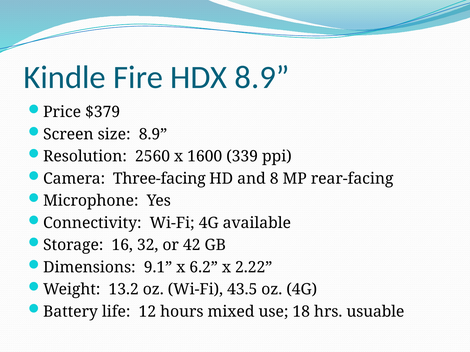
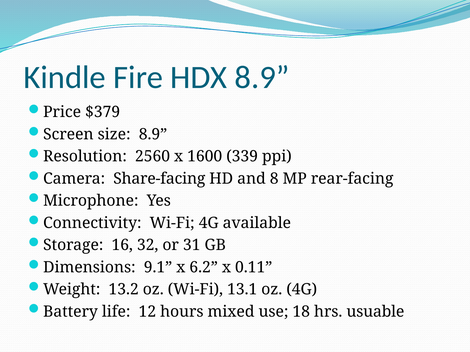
Three-facing: Three-facing -> Share-facing
42: 42 -> 31
2.22: 2.22 -> 0.11
43.5: 43.5 -> 13.1
